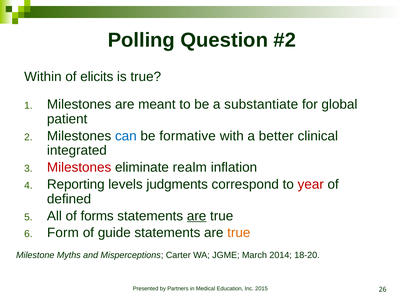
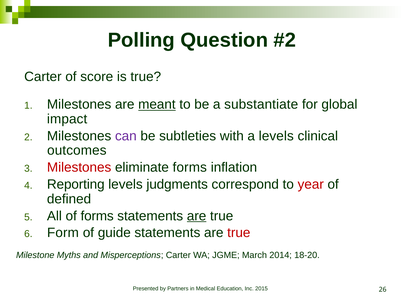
Within at (43, 77): Within -> Carter
elicits: elicits -> score
meant underline: none -> present
patient: patient -> impact
can colour: blue -> purple
formative: formative -> subtleties
a better: better -> levels
integrated: integrated -> outcomes
eliminate realm: realm -> forms
true at (239, 233) colour: orange -> red
